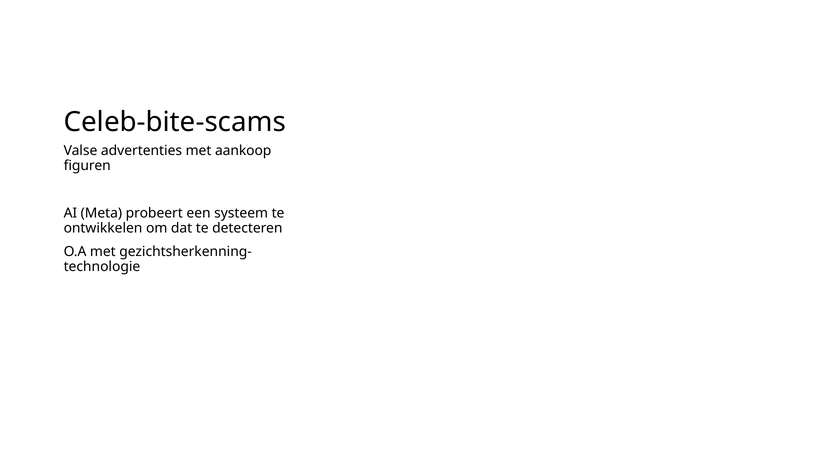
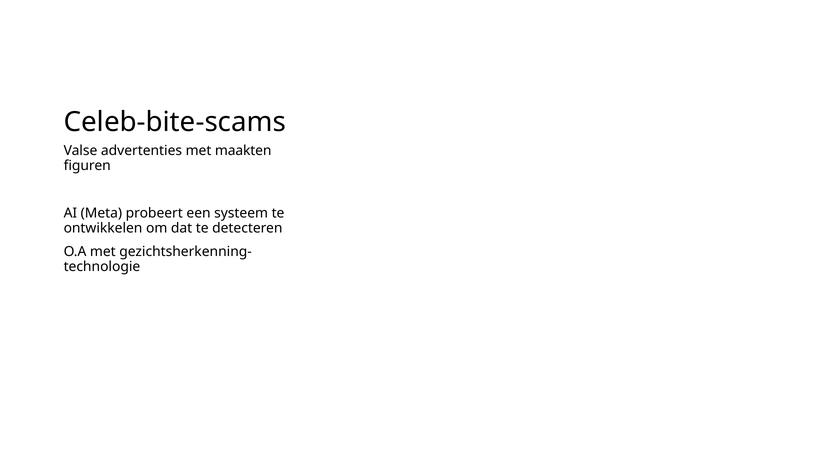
aankoop: aankoop -> maakten
